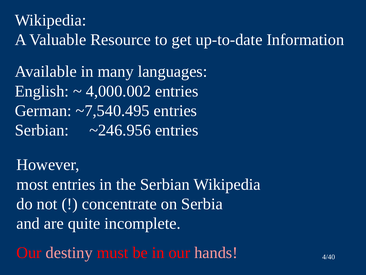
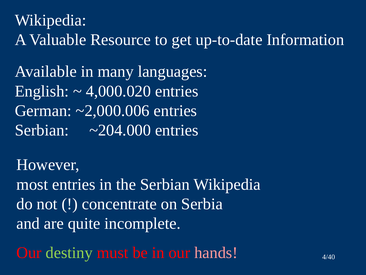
4,000.002: 4,000.002 -> 4,000.020
~7,540.495: ~7,540.495 -> ~2,000.006
~246.956: ~246.956 -> ~204.000
destiny colour: pink -> light green
